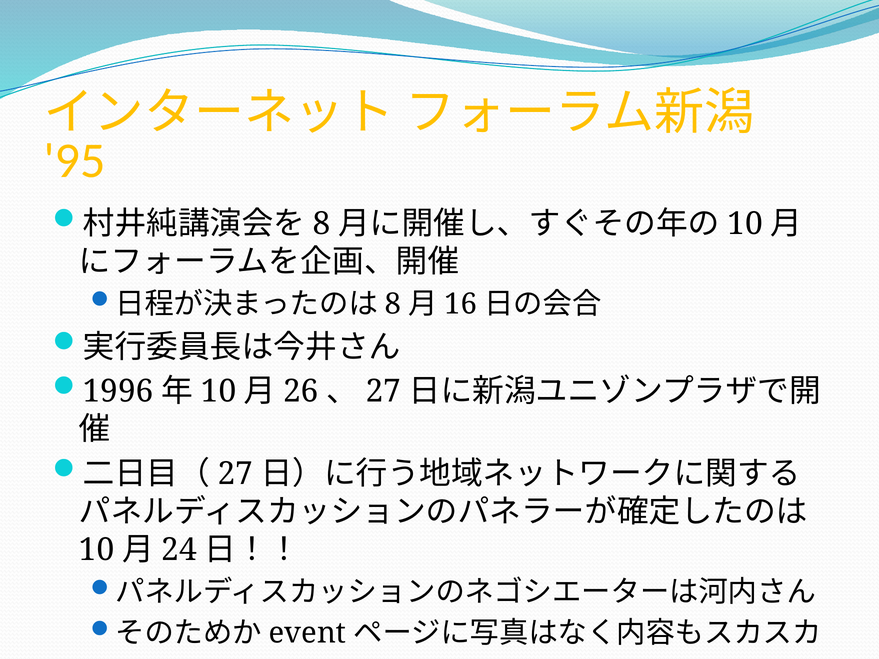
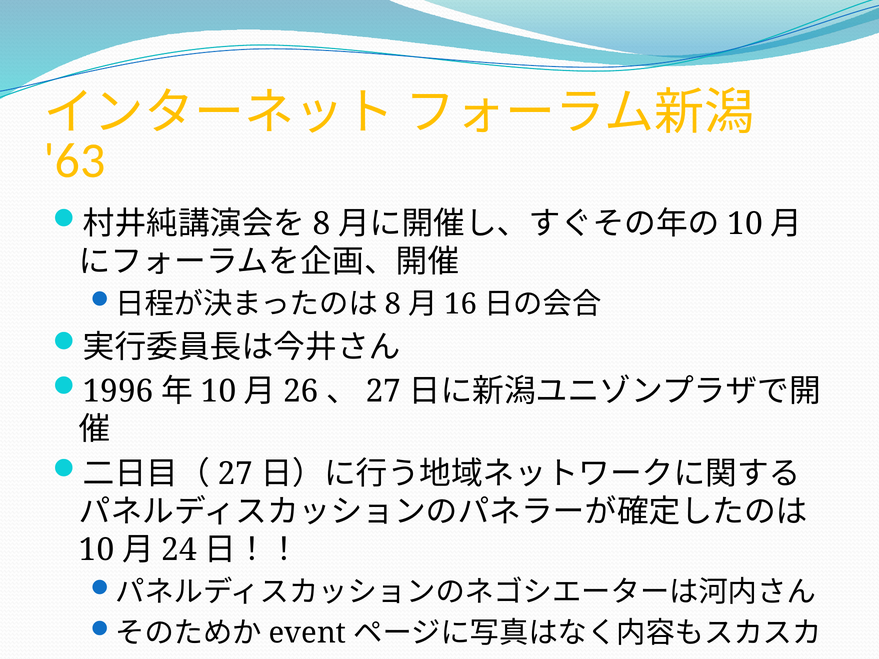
95: 95 -> 63
